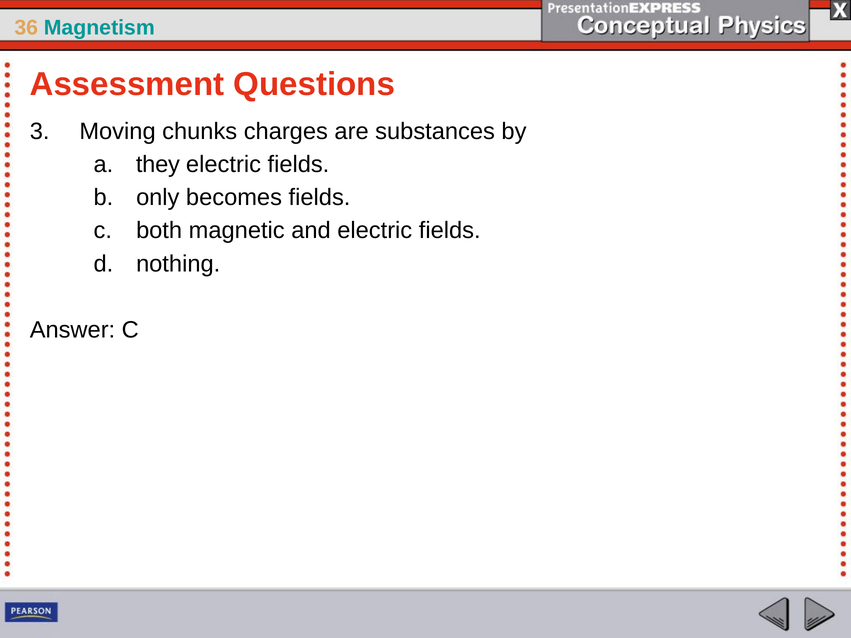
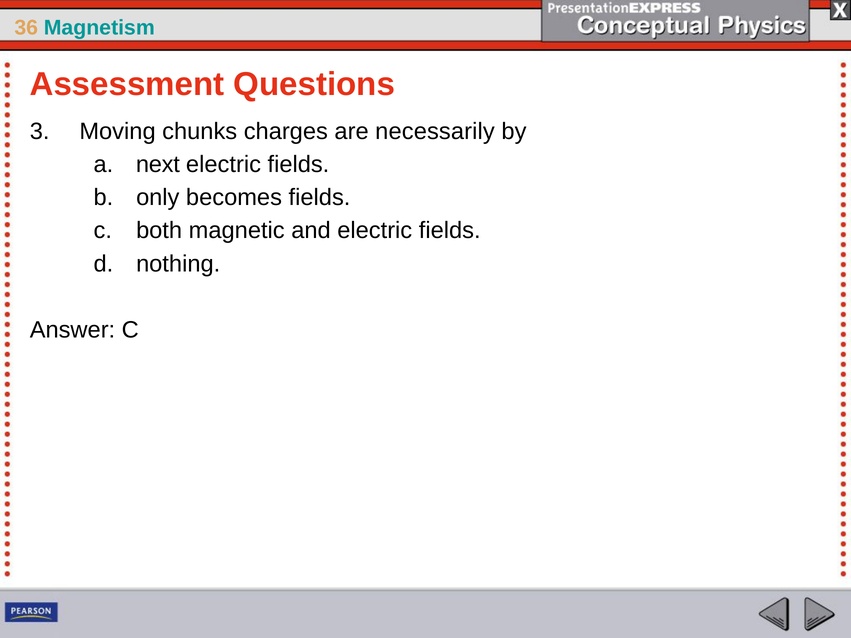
substances: substances -> necessarily
they: they -> next
